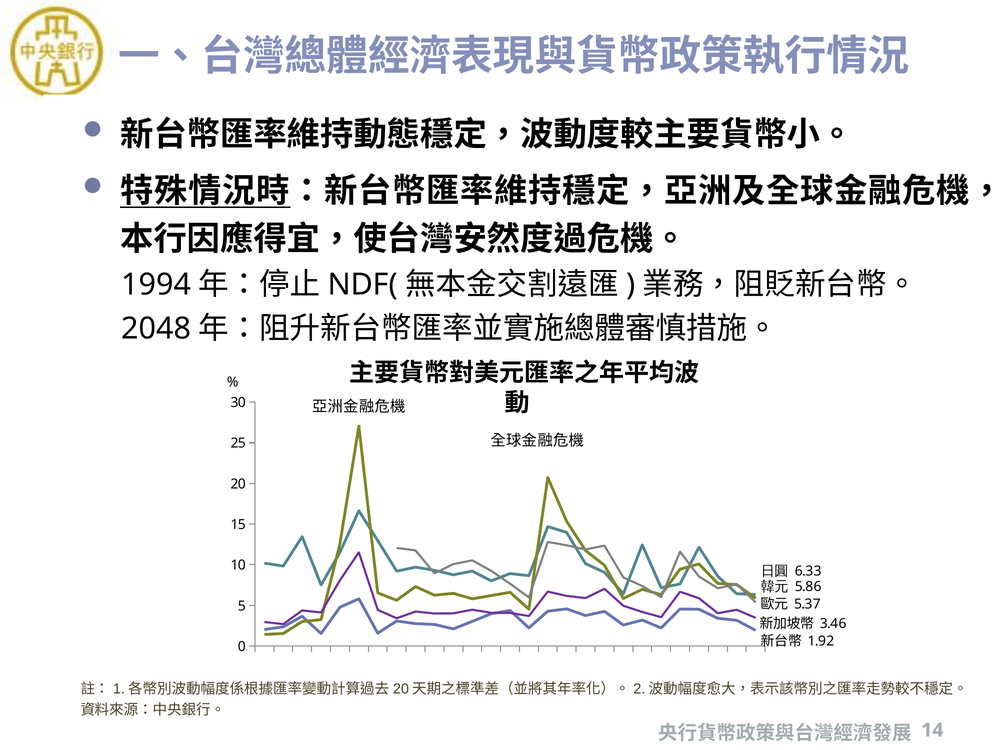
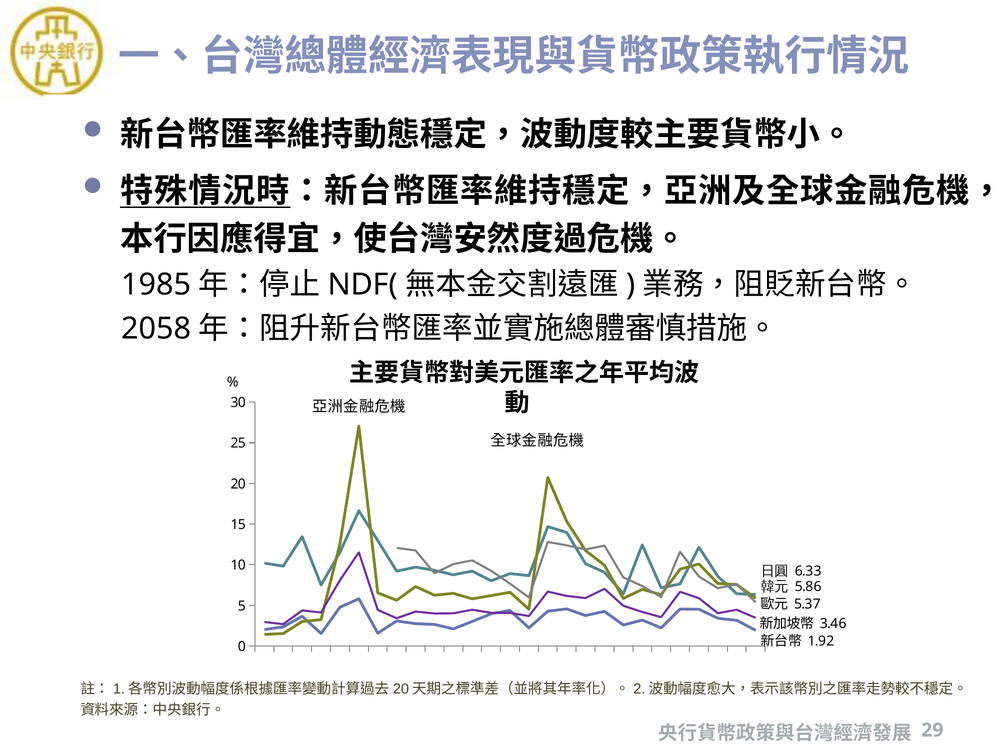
1994: 1994 -> 1985
2048: 2048 -> 2058
14: 14 -> 29
